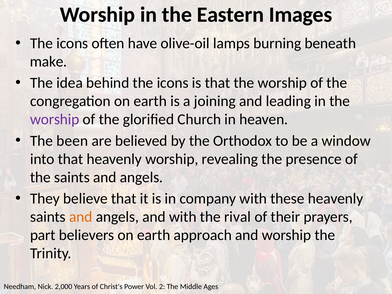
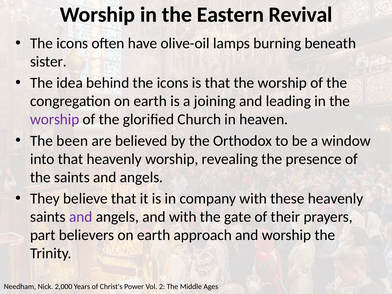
Images: Images -> Revival
make: make -> sister
and at (81, 217) colour: orange -> purple
rival: rival -> gate
